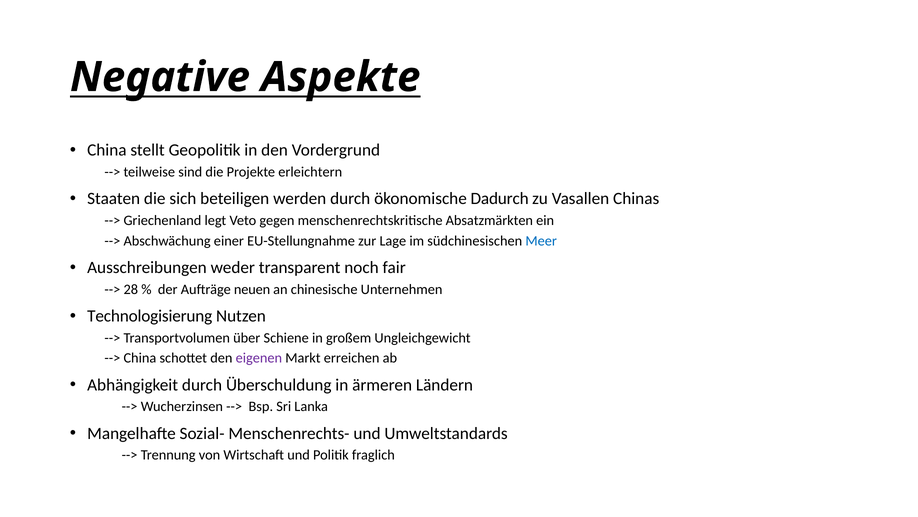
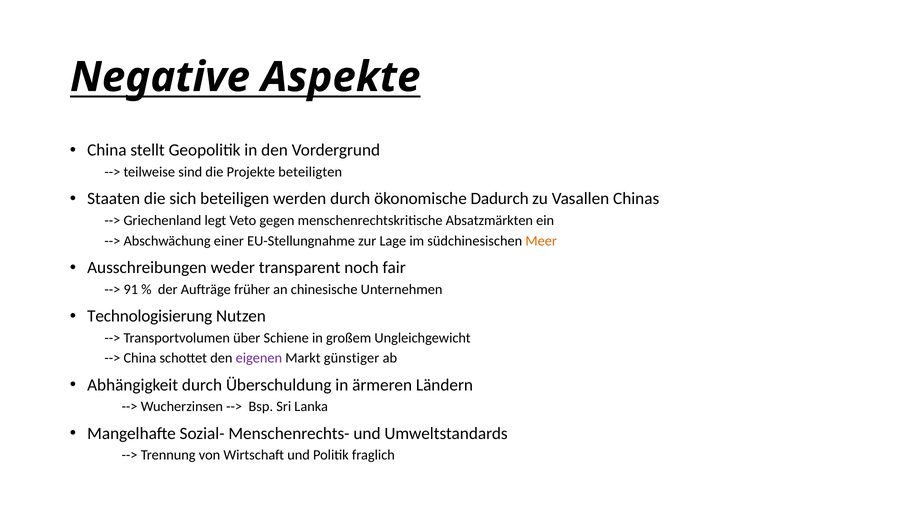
erleichtern: erleichtern -> beteiligten
Meer colour: blue -> orange
28: 28 -> 91
neuen: neuen -> früher
erreichen: erreichen -> günstiger
